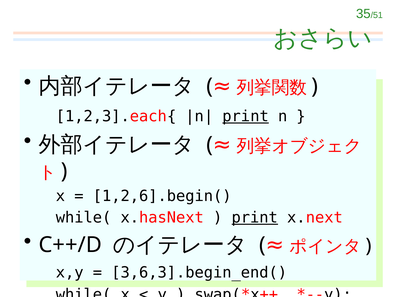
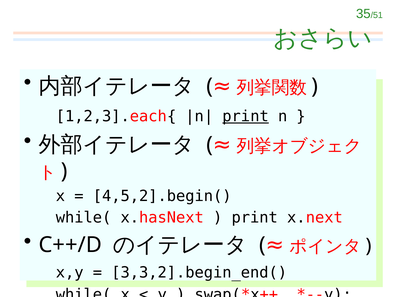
1,2,6].begin(: 1,2,6].begin( -> 4,5,2].begin(
print at (255, 218) underline: present -> none
3,6,3].begin_end(: 3,6,3].begin_end( -> 3,3,2].begin_end(
